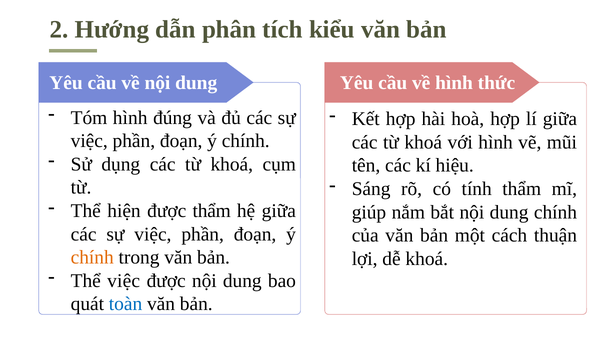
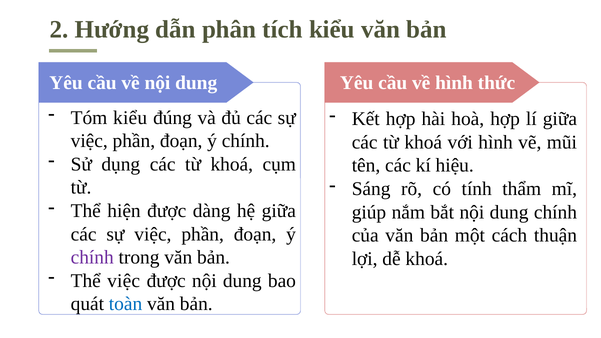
Tóm hình: hình -> kiểu
được thẩm: thẩm -> dàng
chính at (92, 257) colour: orange -> purple
